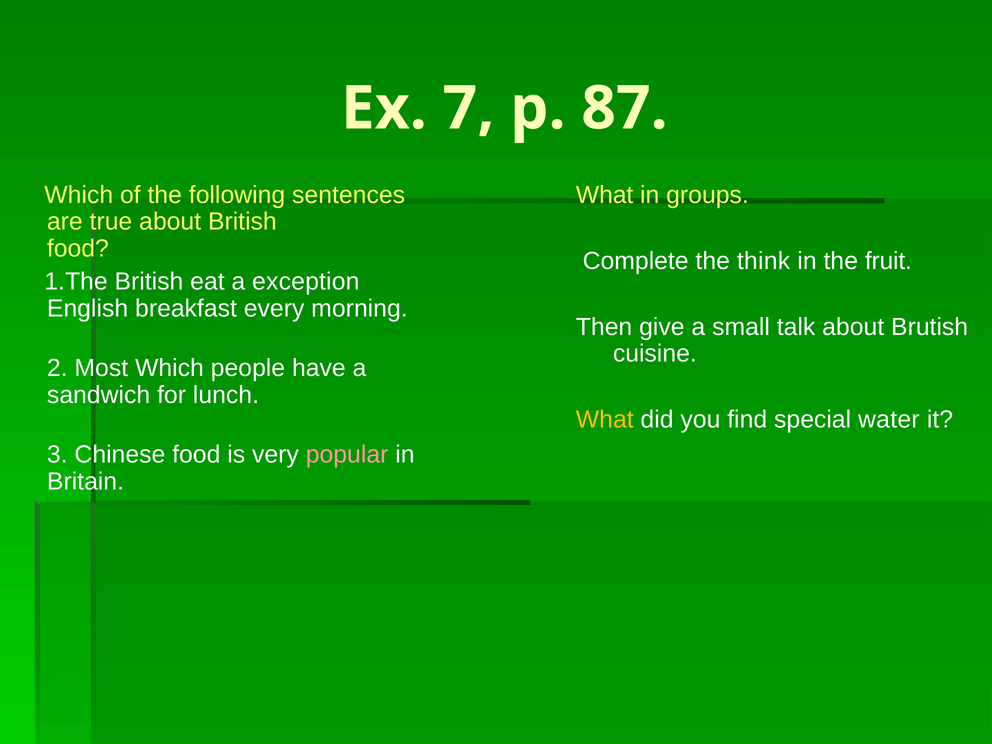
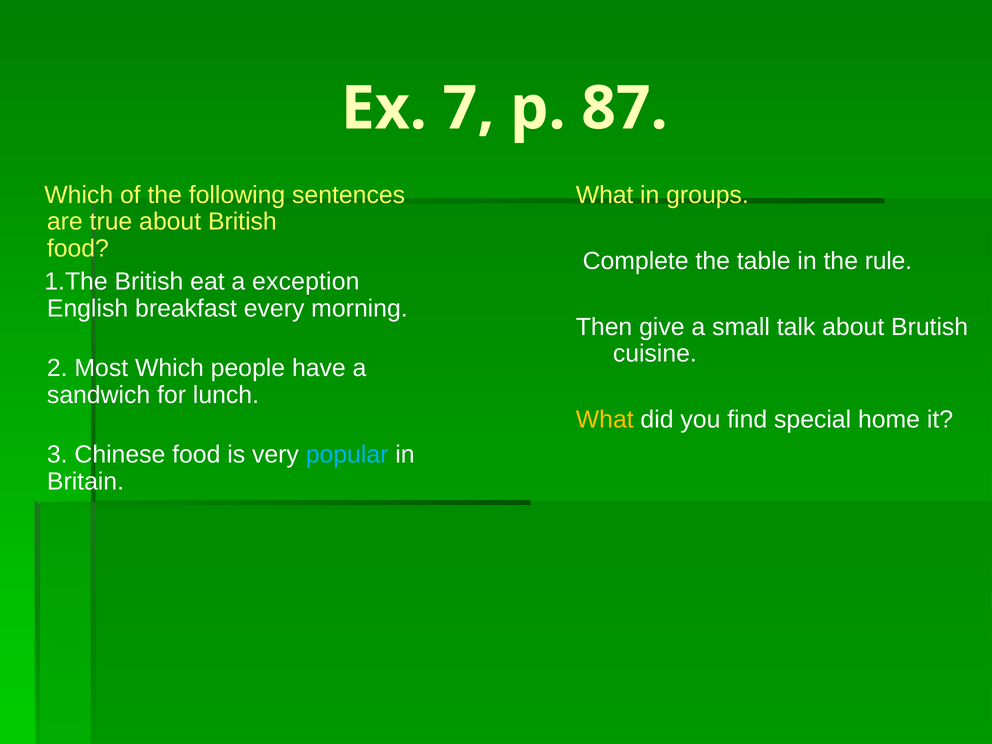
think: think -> table
fruit: fruit -> rule
water: water -> home
popular colour: pink -> light blue
